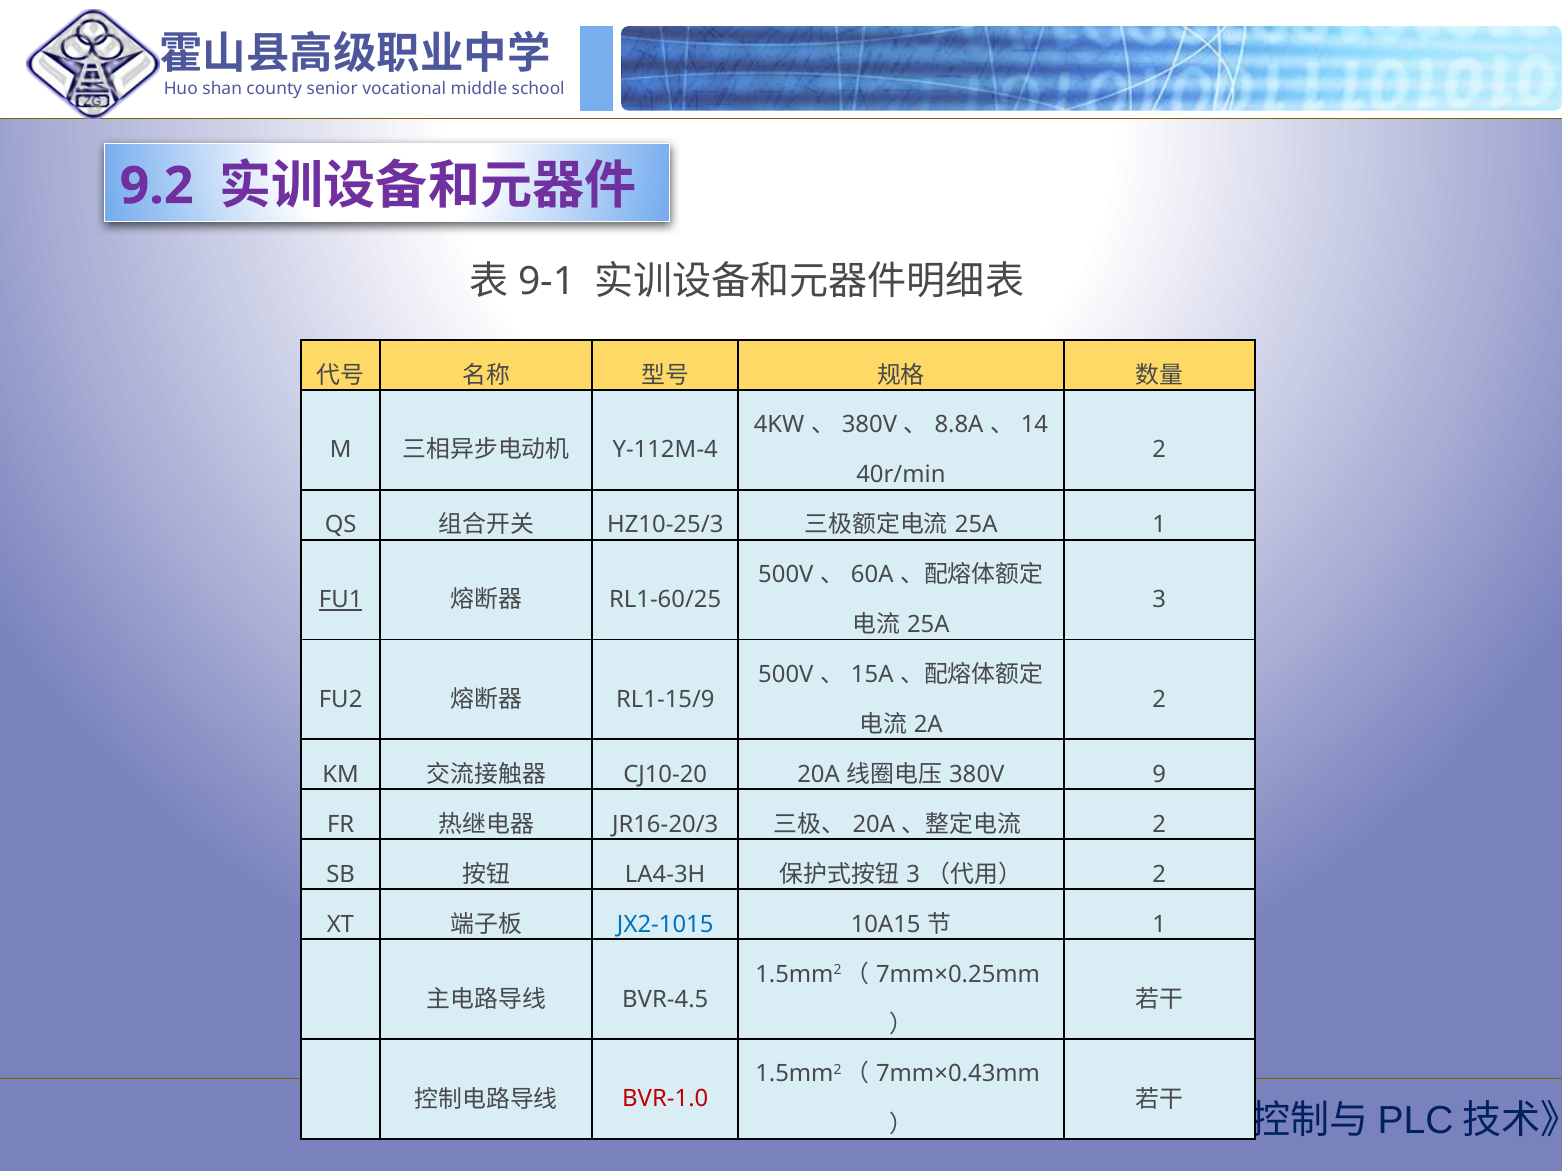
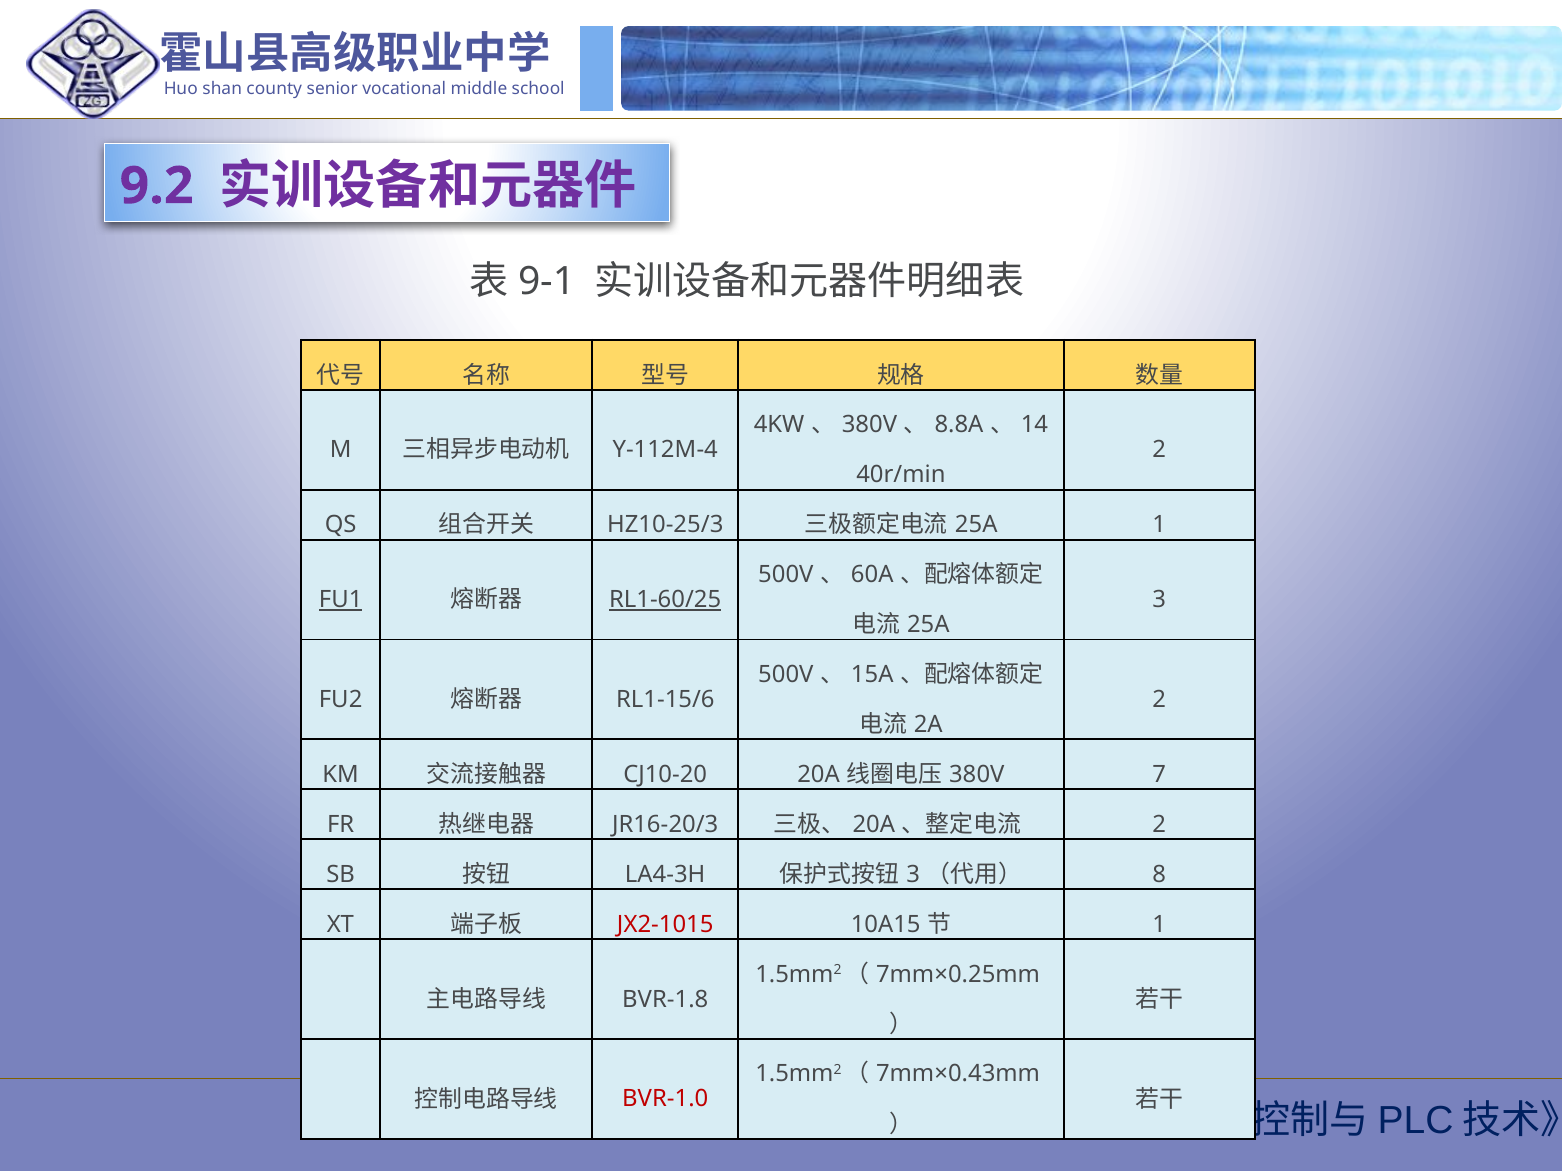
RL1-60/25 underline: none -> present
RL1-15/9: RL1-15/9 -> RL1-15/6
9: 9 -> 7
2 at (1159, 874): 2 -> 8
JX2-1015 colour: blue -> red
BVR-4.5: BVR-4.5 -> BVR-1.8
